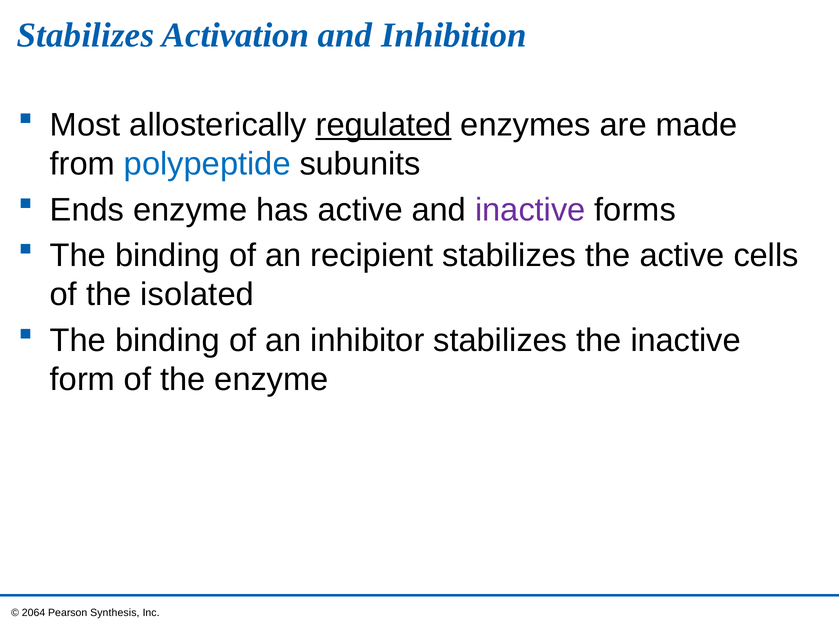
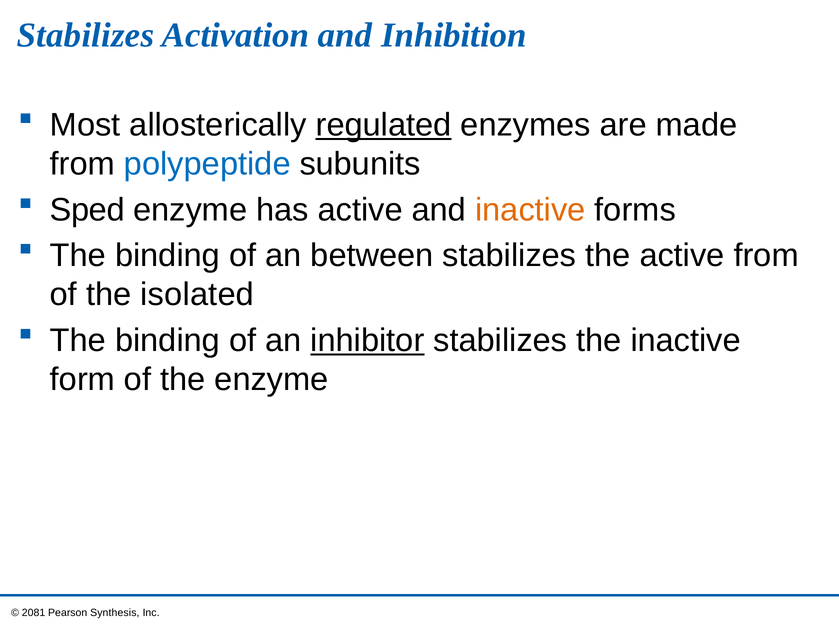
Ends: Ends -> Sped
inactive at (530, 210) colour: purple -> orange
recipient: recipient -> between
active cells: cells -> from
inhibitor underline: none -> present
2064: 2064 -> 2081
